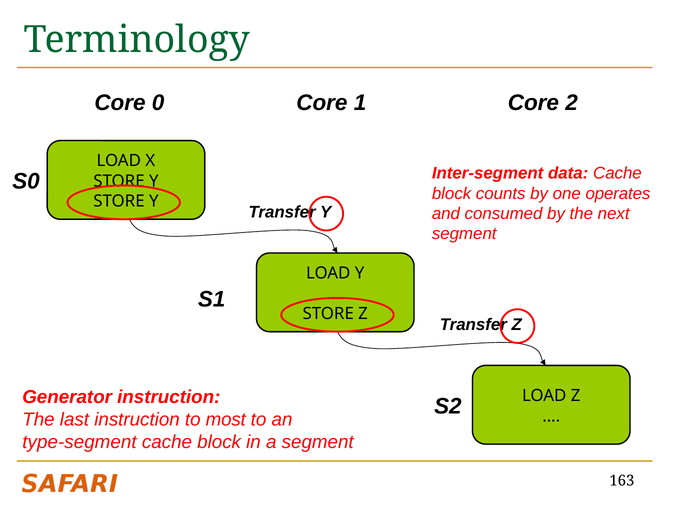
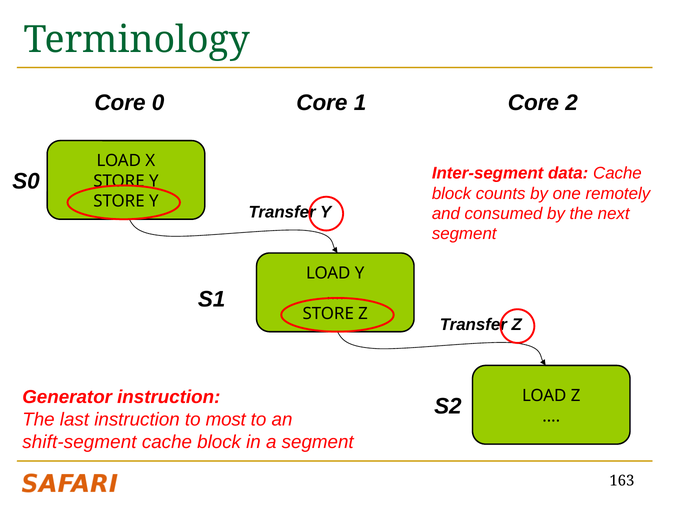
operates: operates -> remotely
type-segment: type-segment -> shift-segment
